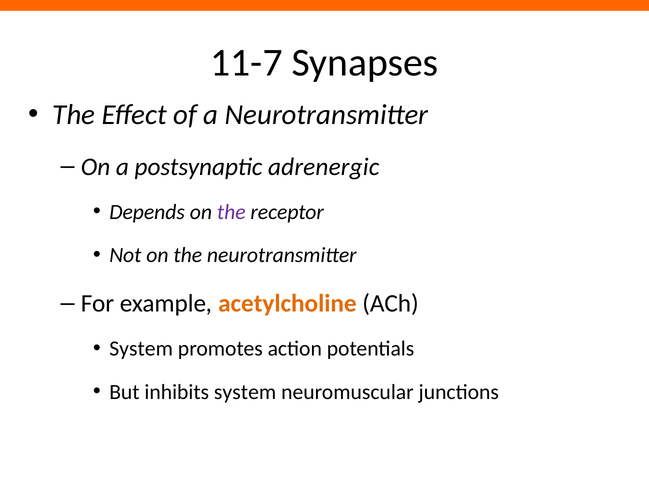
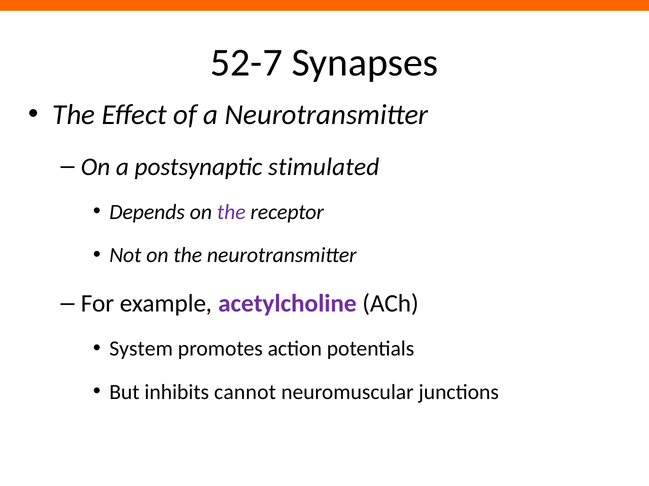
11-7: 11-7 -> 52-7
adrenergic: adrenergic -> stimulated
acetylcholine colour: orange -> purple
inhibits system: system -> cannot
